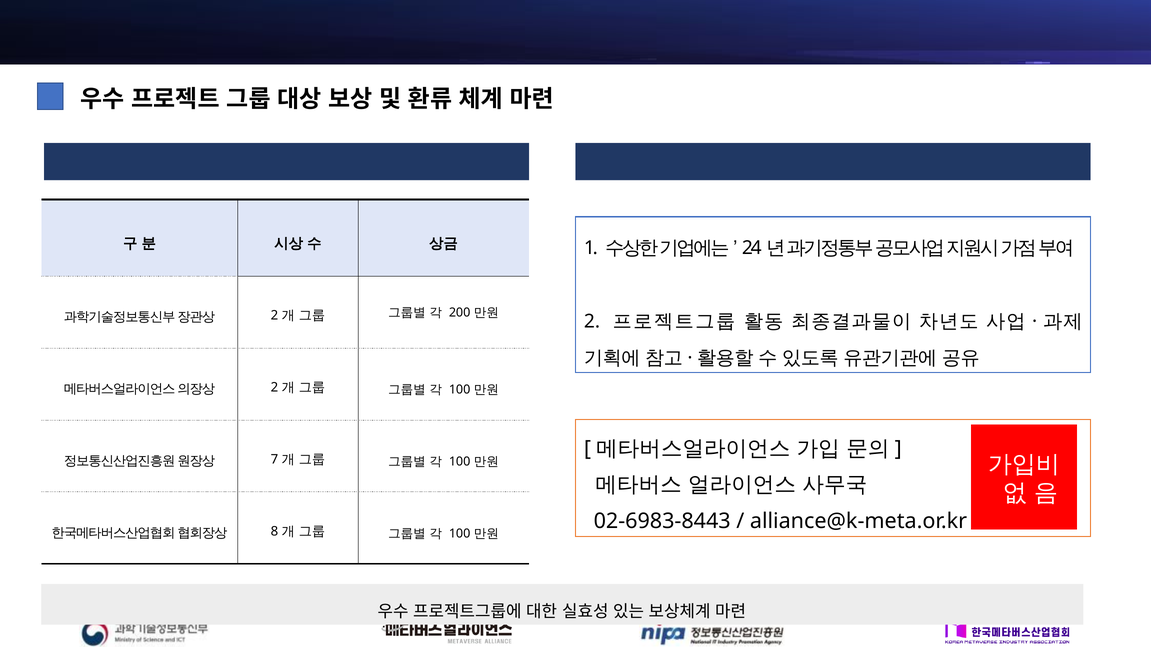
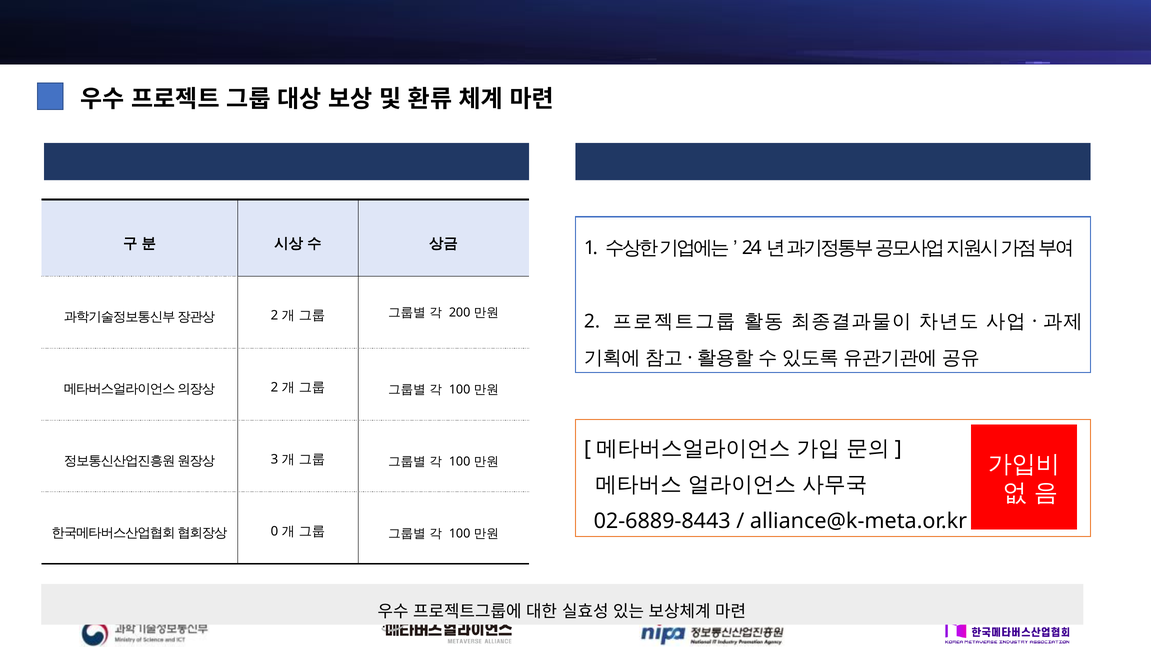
7: 7 -> 3
02-6983-8443: 02-6983-8443 -> 02-6889-8443
8: 8 -> 0
